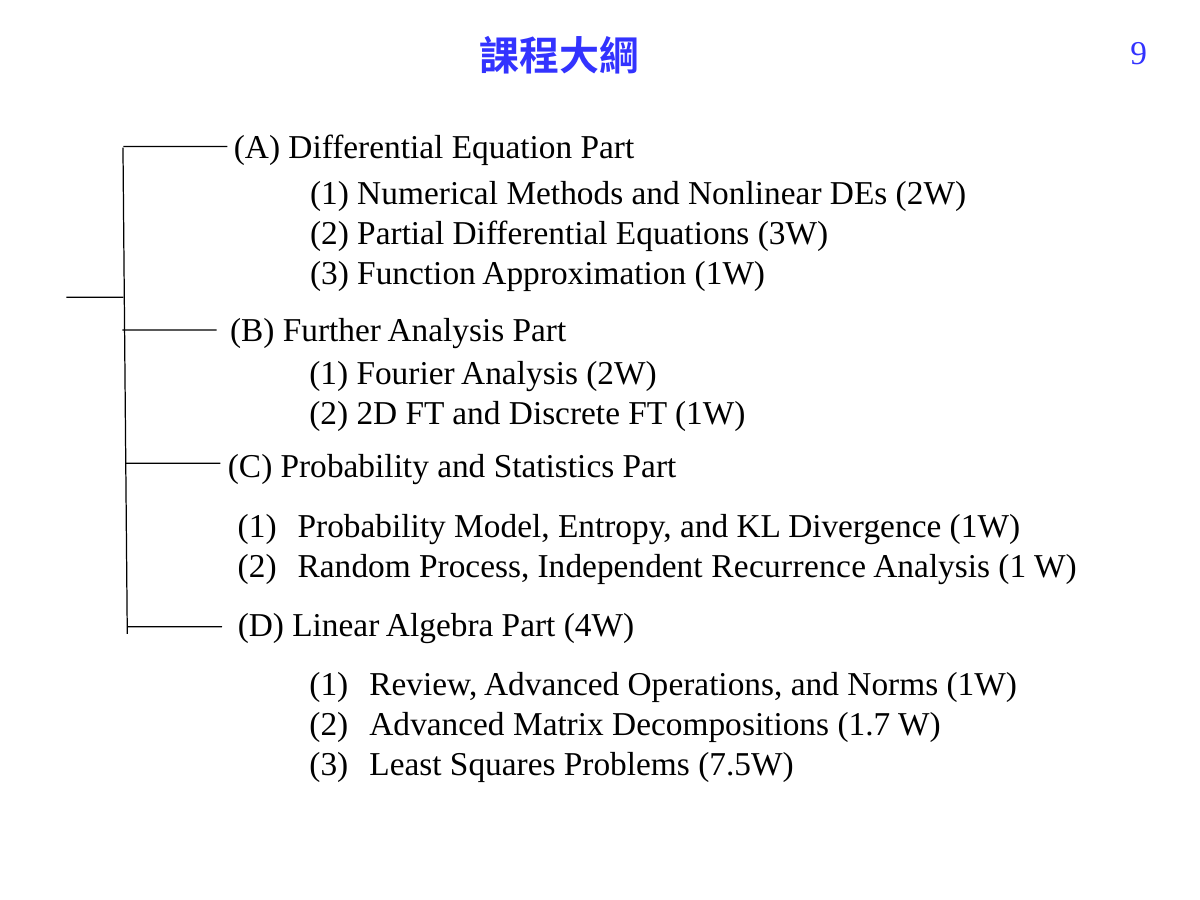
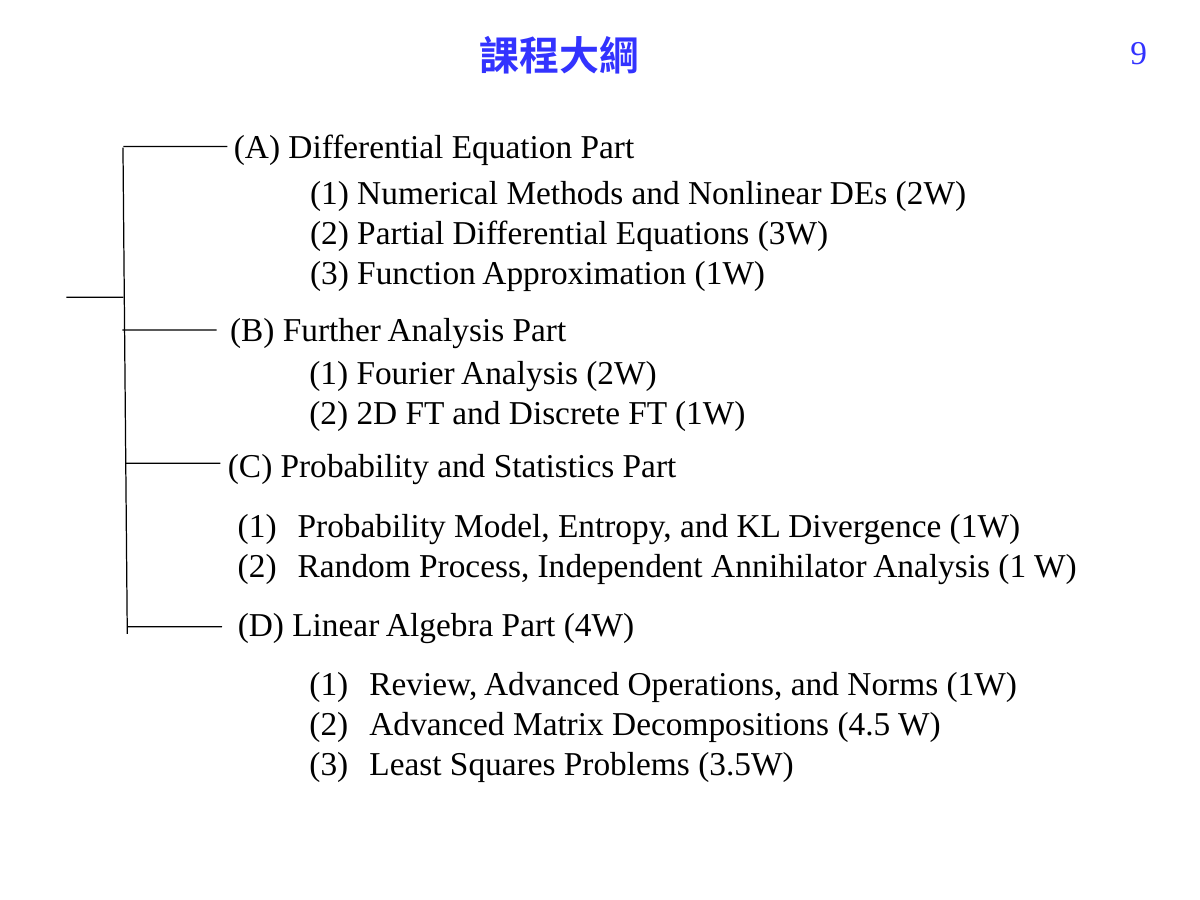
Recurrence: Recurrence -> Annihilator
1.7: 1.7 -> 4.5
7.5W: 7.5W -> 3.5W
